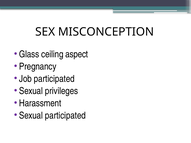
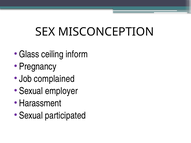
aspect: aspect -> inform
Job participated: participated -> complained
privileges: privileges -> employer
